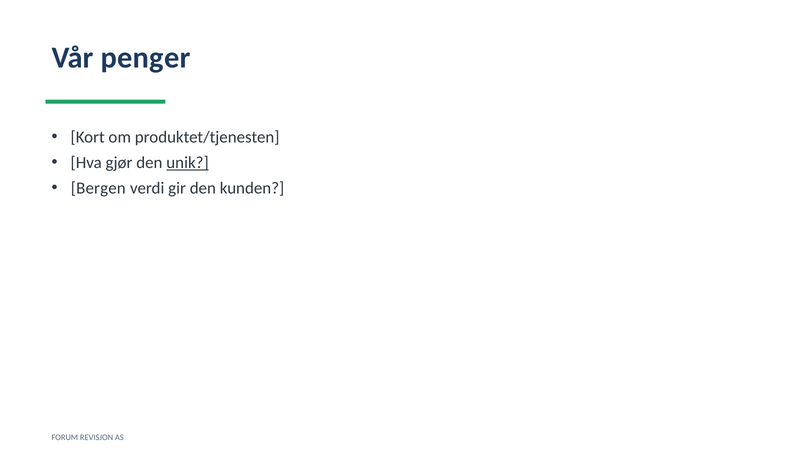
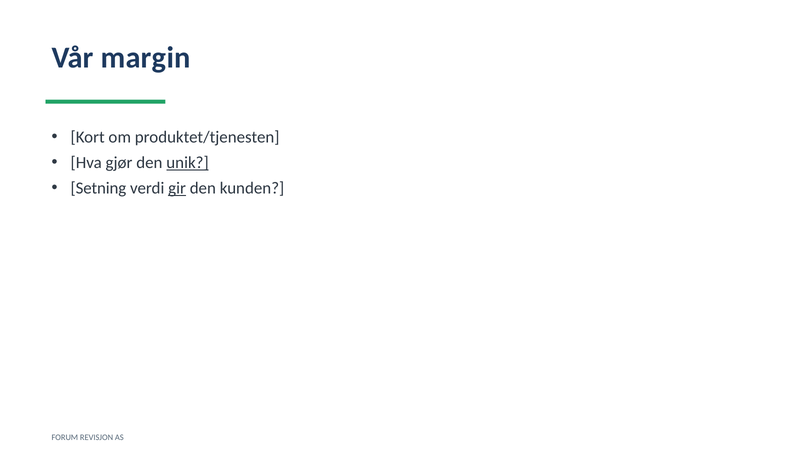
penger: penger -> margin
Bergen: Bergen -> Setning
gir underline: none -> present
